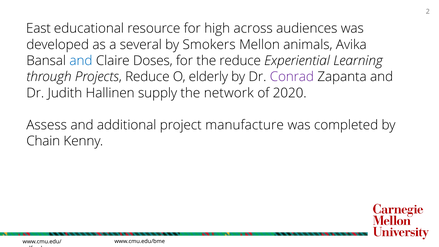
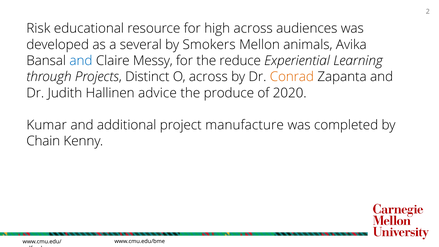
East: East -> Risk
Doses: Doses -> Messy
Projects Reduce: Reduce -> Distinct
O elderly: elderly -> across
Conrad colour: purple -> orange
supply: supply -> advice
network: network -> produce
Assess: Assess -> Kumar
